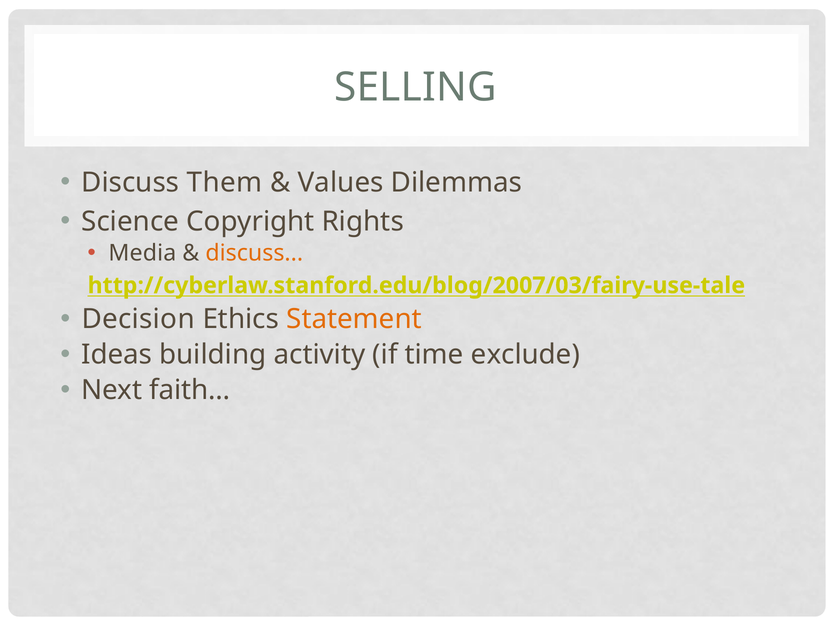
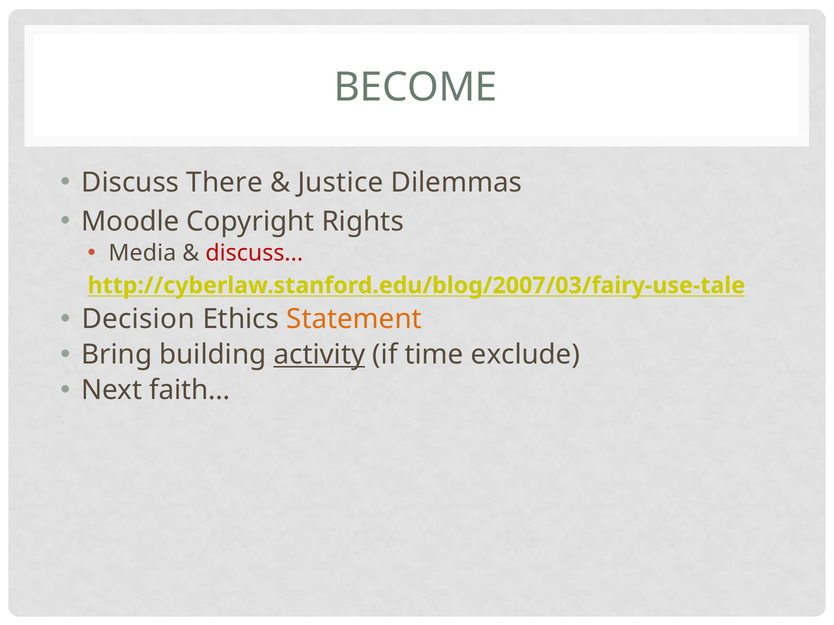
SELLING: SELLING -> BECOME
Them: Them -> There
Values: Values -> Justice
Science: Science -> Moodle
discuss at (254, 253) colour: orange -> red
Ideas: Ideas -> Bring
activity underline: none -> present
